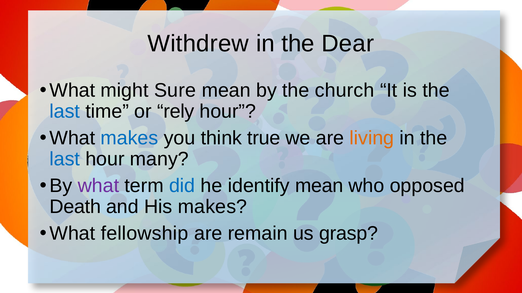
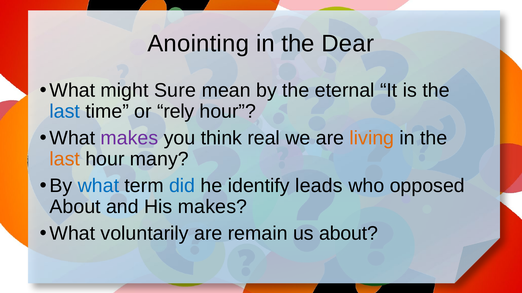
Withdrew: Withdrew -> Anointing
church: church -> eternal
makes at (129, 138) colour: blue -> purple
true: true -> real
last at (65, 159) colour: blue -> orange
what at (98, 186) colour: purple -> blue
identify mean: mean -> leads
Death at (75, 207): Death -> About
fellowship: fellowship -> voluntarily
us grasp: grasp -> about
